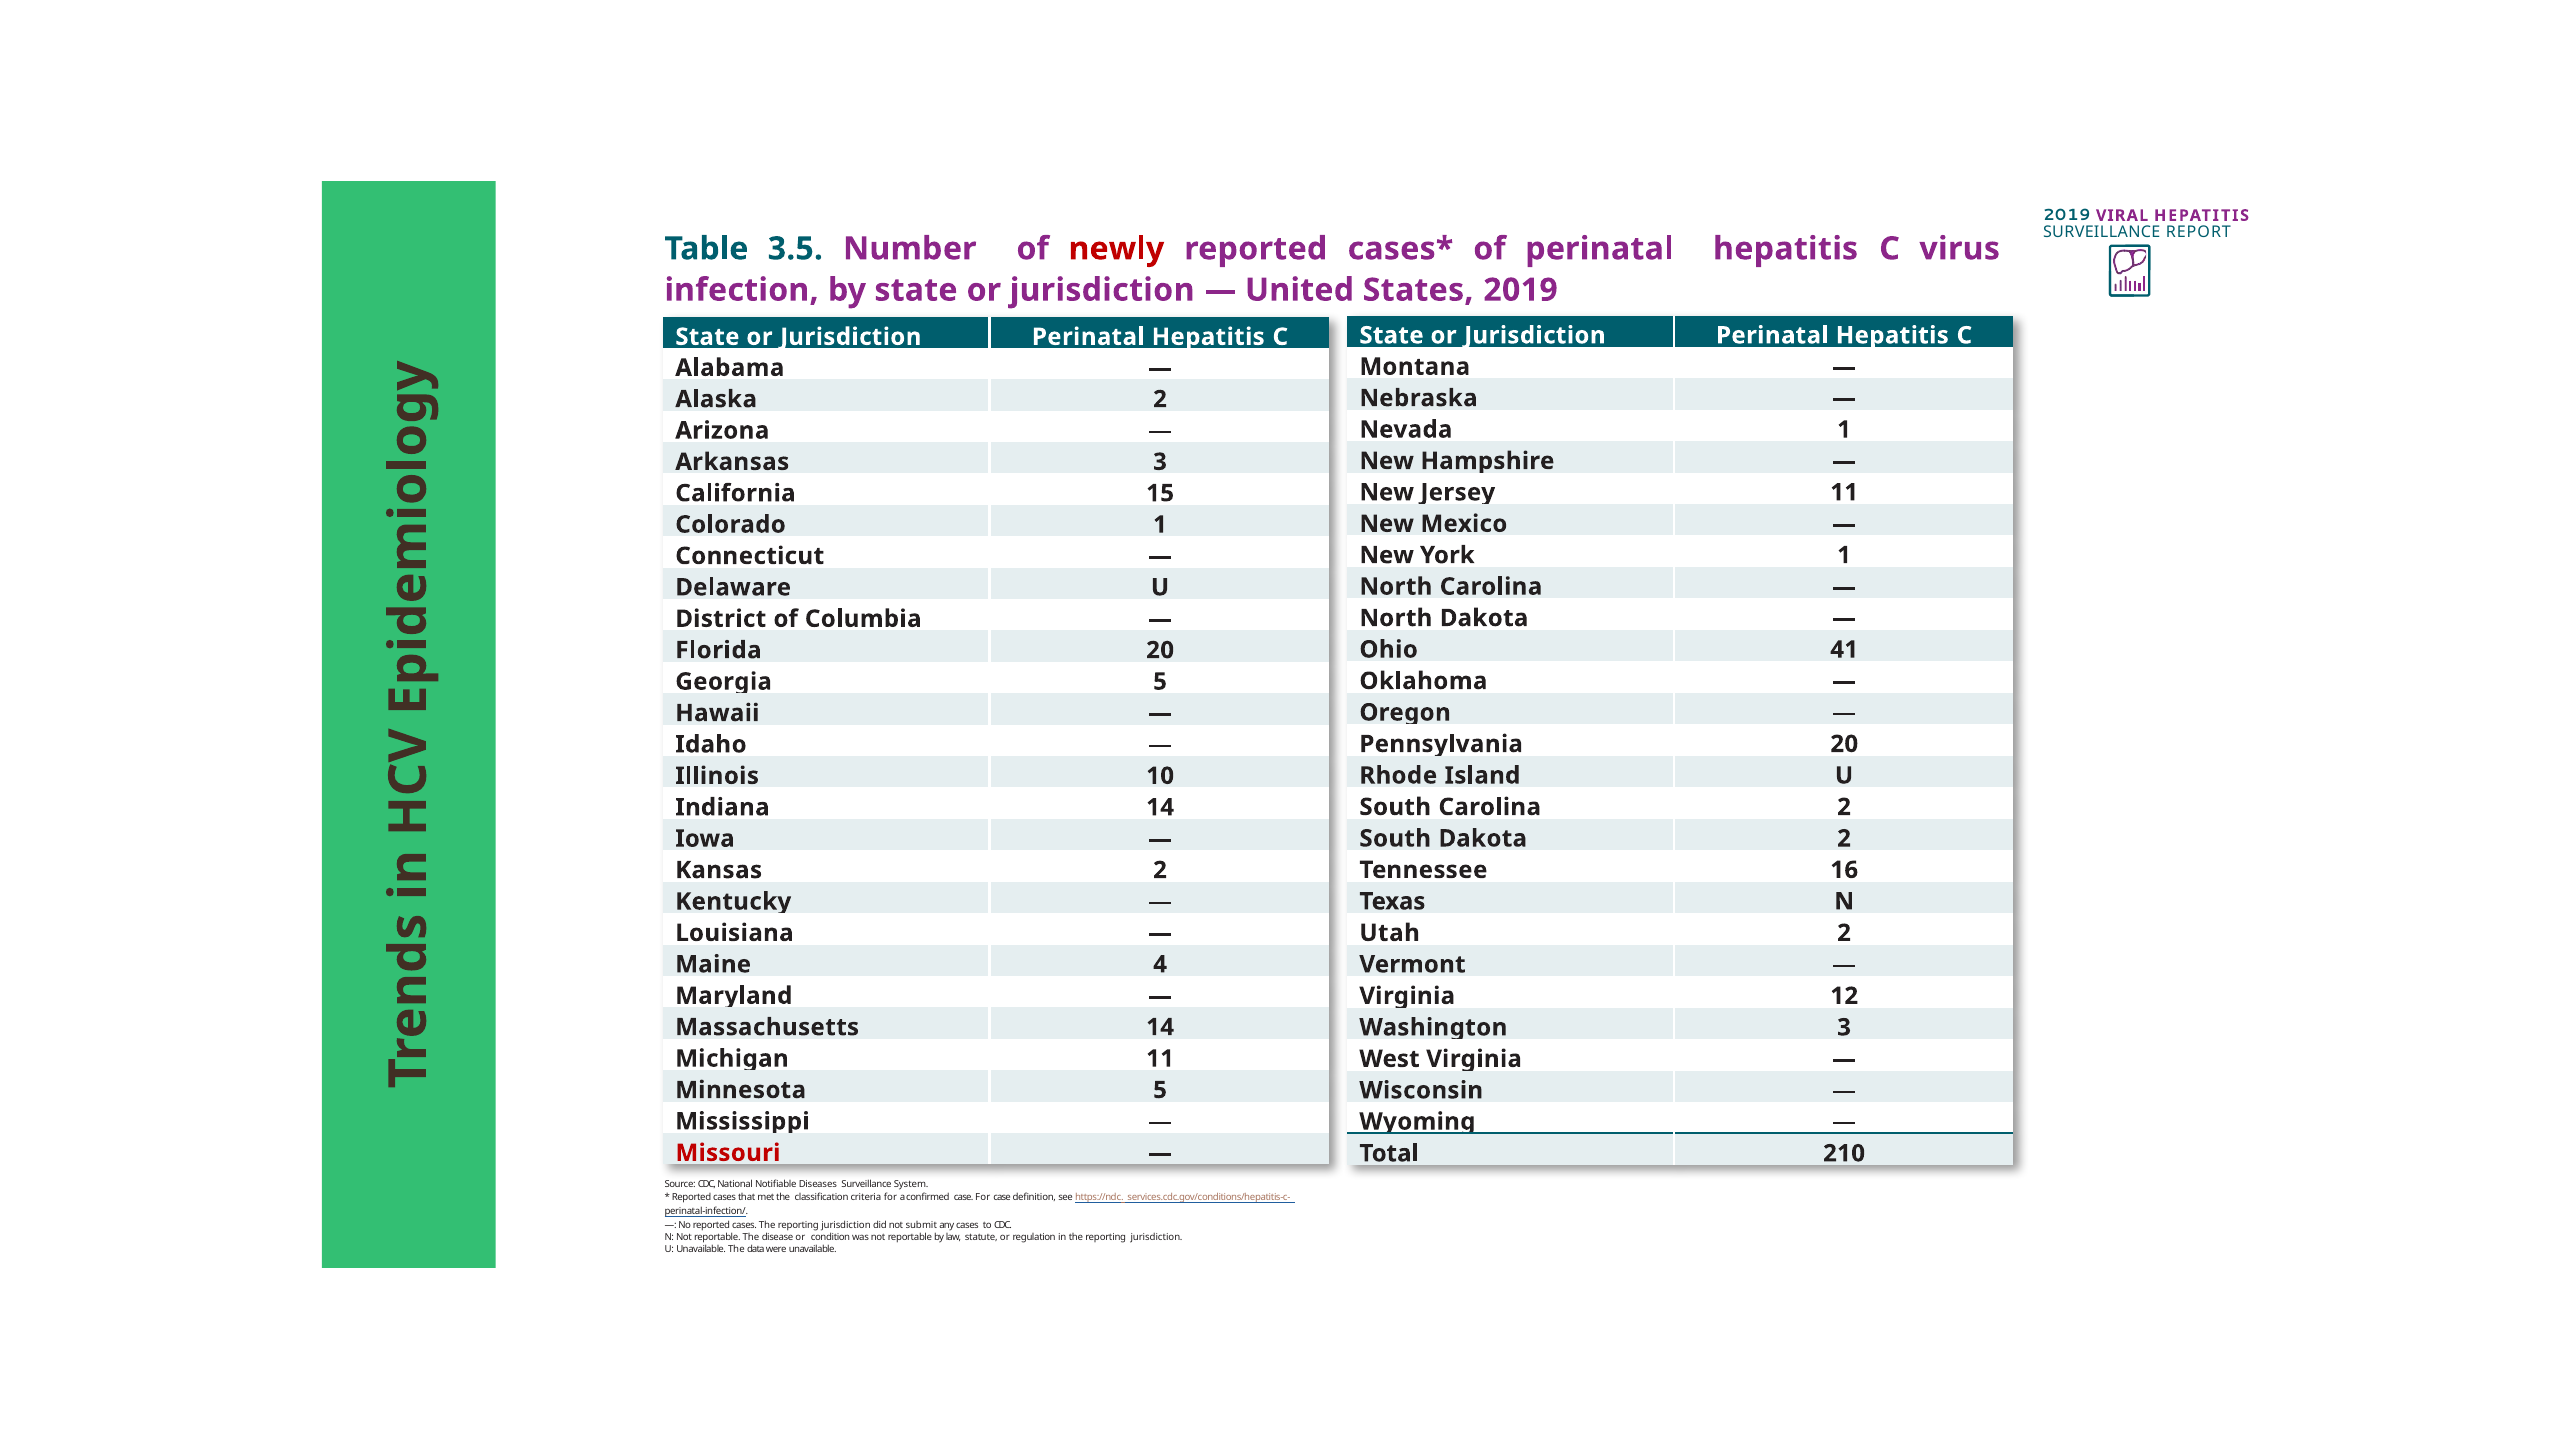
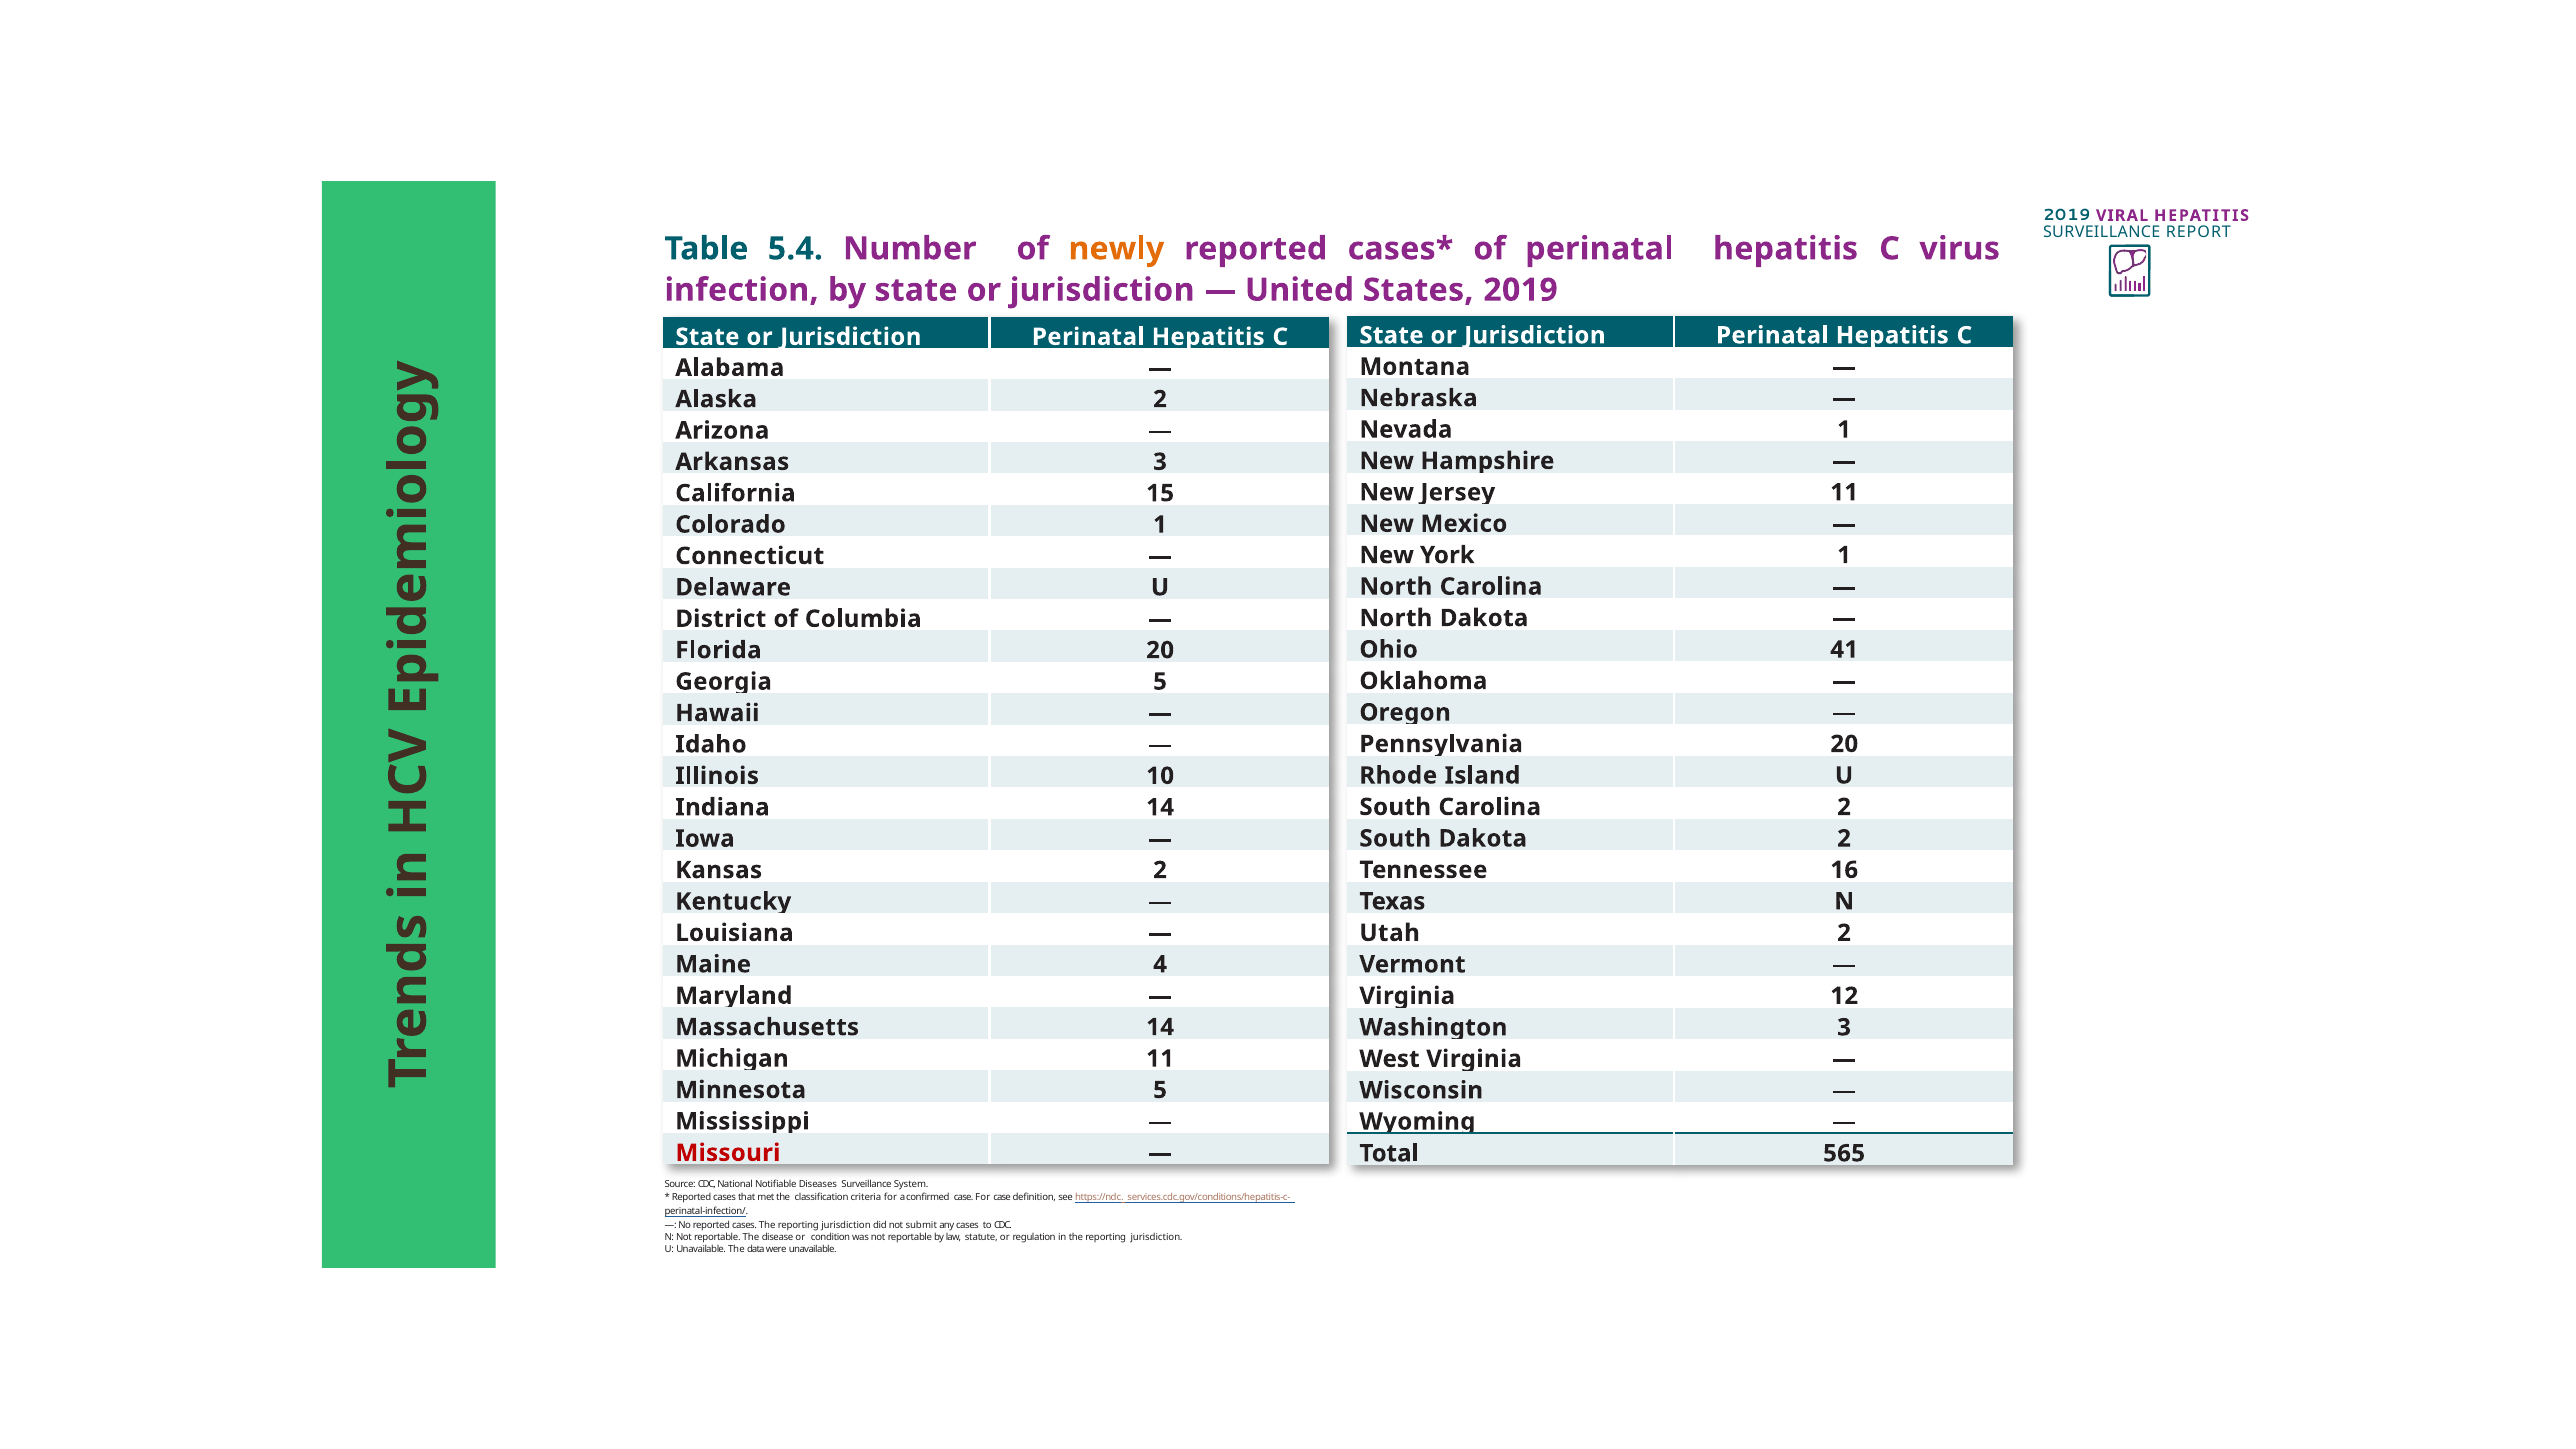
3.5: 3.5 -> 5.4
newly colour: red -> orange
210: 210 -> 565
